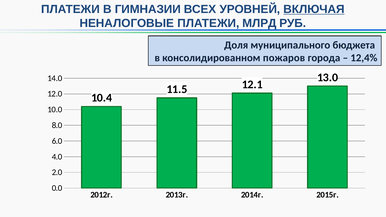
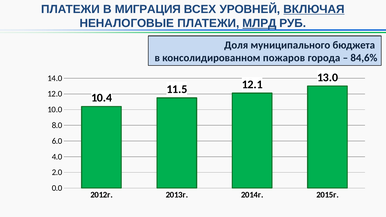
ГИМНАЗИИ: ГИМНАЗИИ -> МИГРАЦИЯ
МЛРД underline: none -> present
12,4%: 12,4% -> 84,6%
